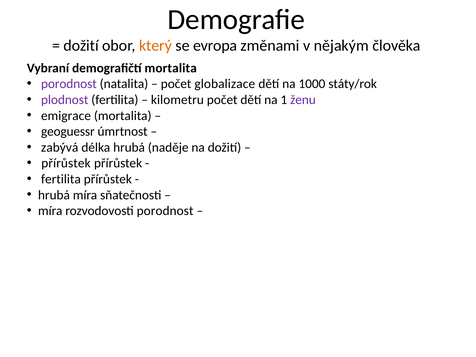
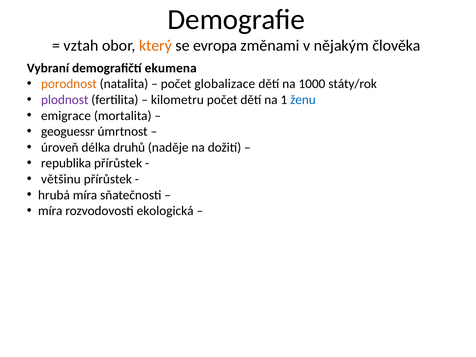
dožití at (81, 45): dožití -> vztah
demografičtí mortalita: mortalita -> ekumena
porodnost at (69, 84) colour: purple -> orange
ženu colour: purple -> blue
zabývá: zabývá -> úroveň
délka hrubá: hrubá -> druhů
přírůstek at (66, 163): přírůstek -> republika
fertilita at (61, 179): fertilita -> většinu
rozvodovosti porodnost: porodnost -> ekologická
